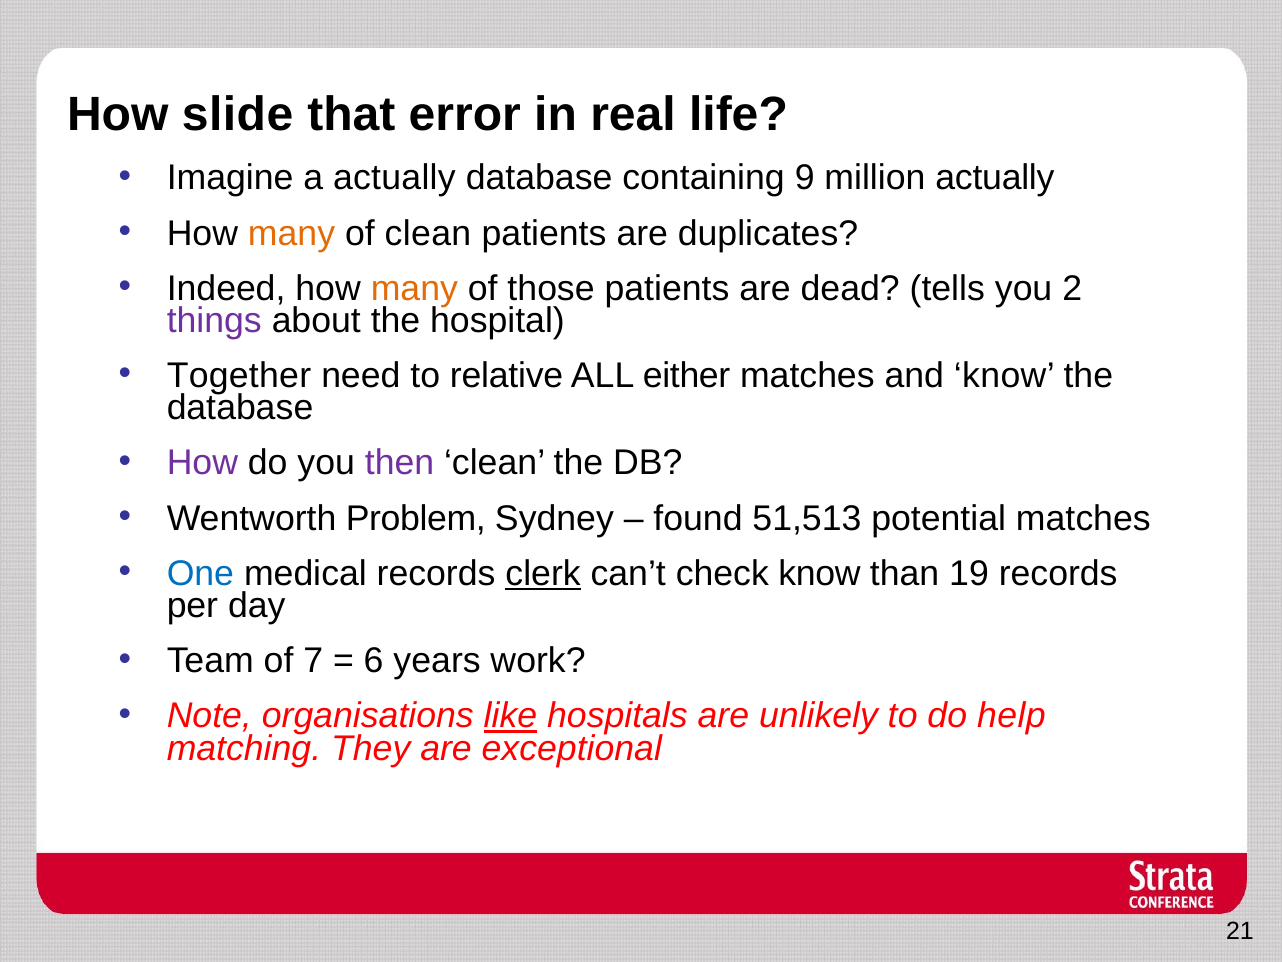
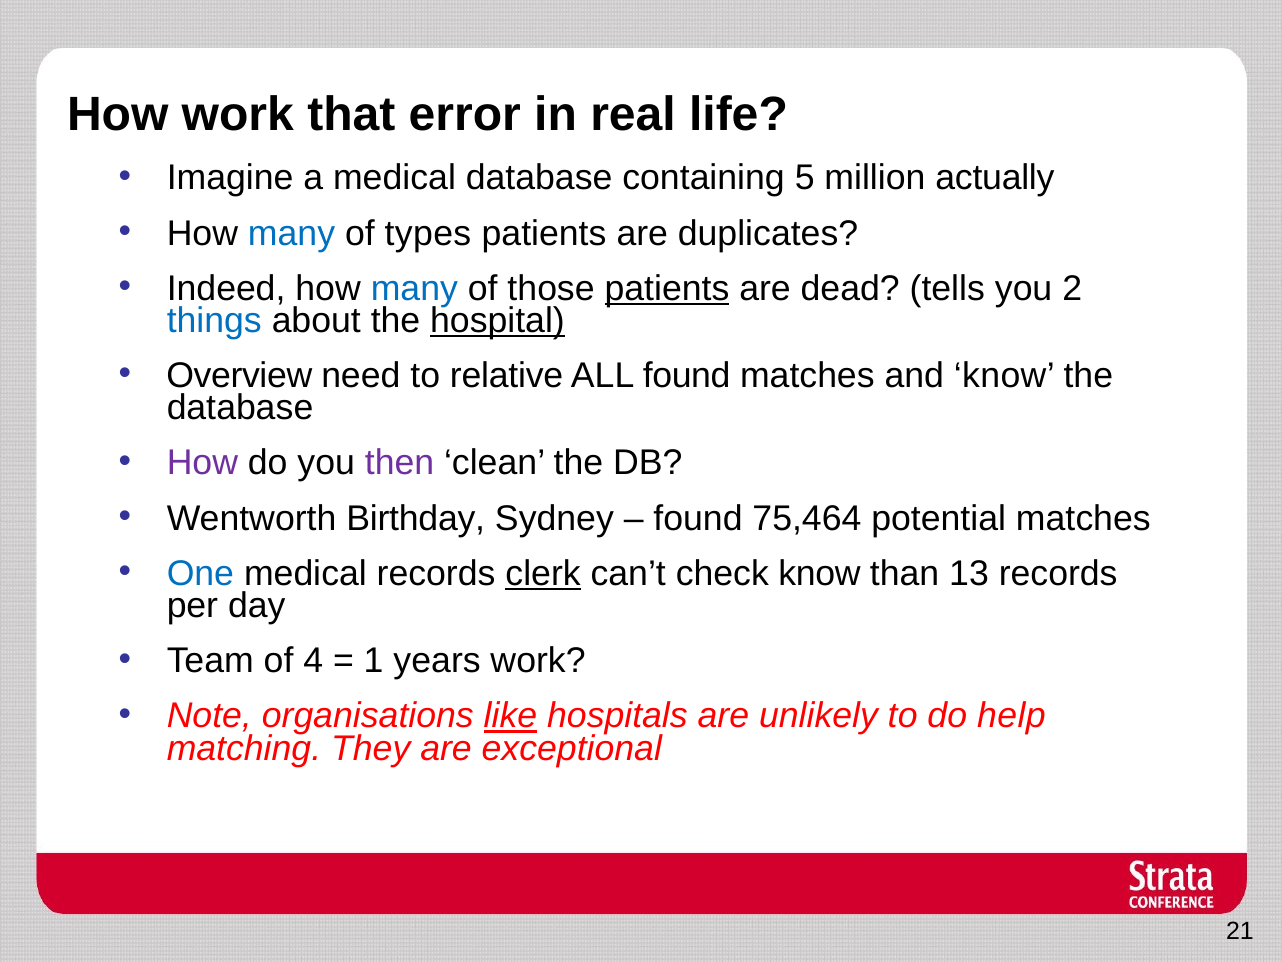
How slide: slide -> work
a actually: actually -> medical
9: 9 -> 5
many at (292, 233) colour: orange -> blue
of clean: clean -> types
many at (414, 288) colour: orange -> blue
patients at (667, 288) underline: none -> present
things colour: purple -> blue
hospital underline: none -> present
Together: Together -> Overview
ALL either: either -> found
Problem: Problem -> Birthday
51,513: 51,513 -> 75,464
19: 19 -> 13
7: 7 -> 4
6: 6 -> 1
